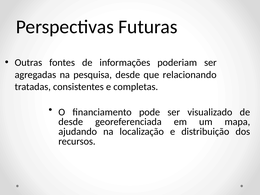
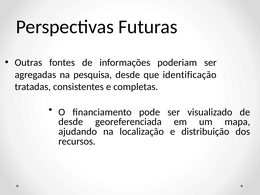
relacionando: relacionando -> identificação
